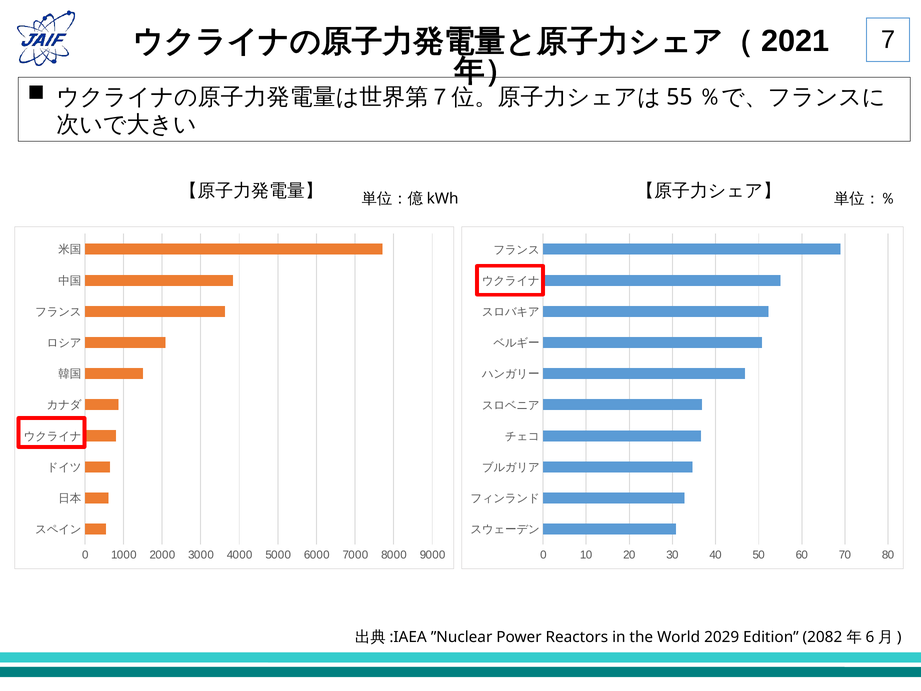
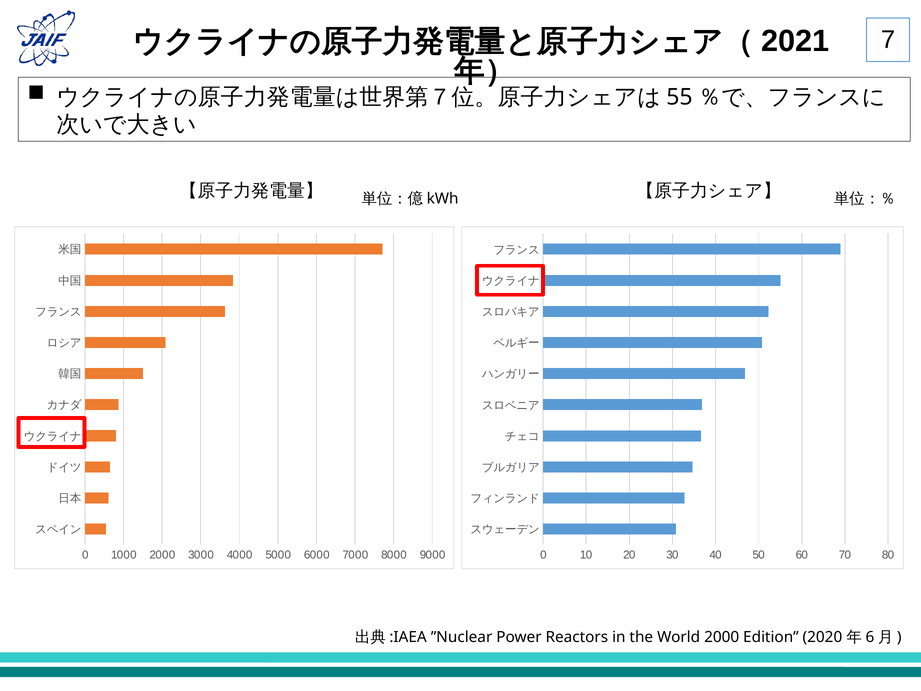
World 2029: 2029 -> 2000
2082: 2082 -> 2020
